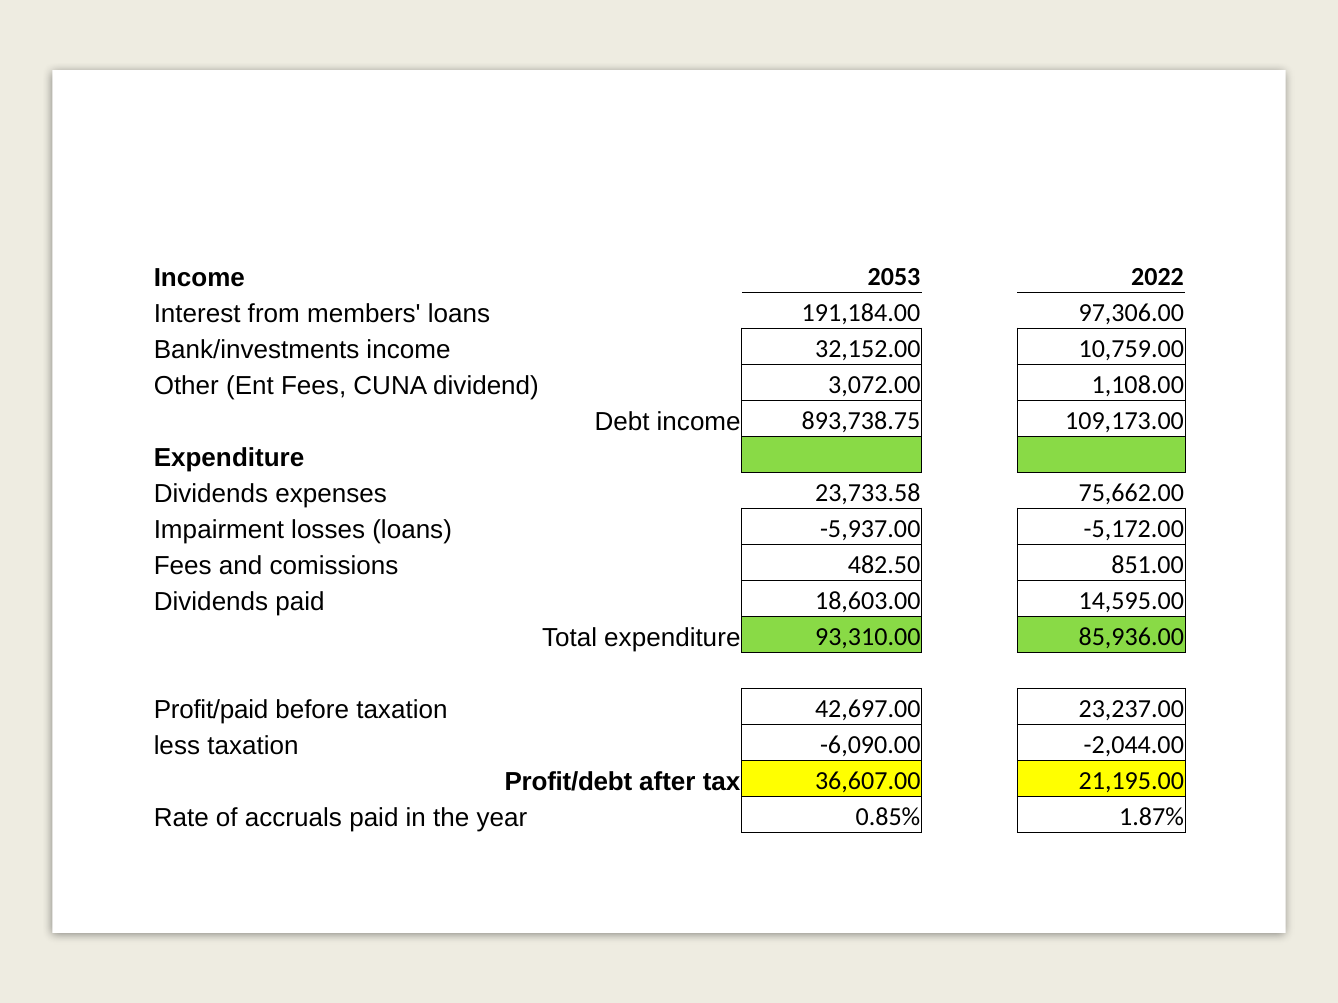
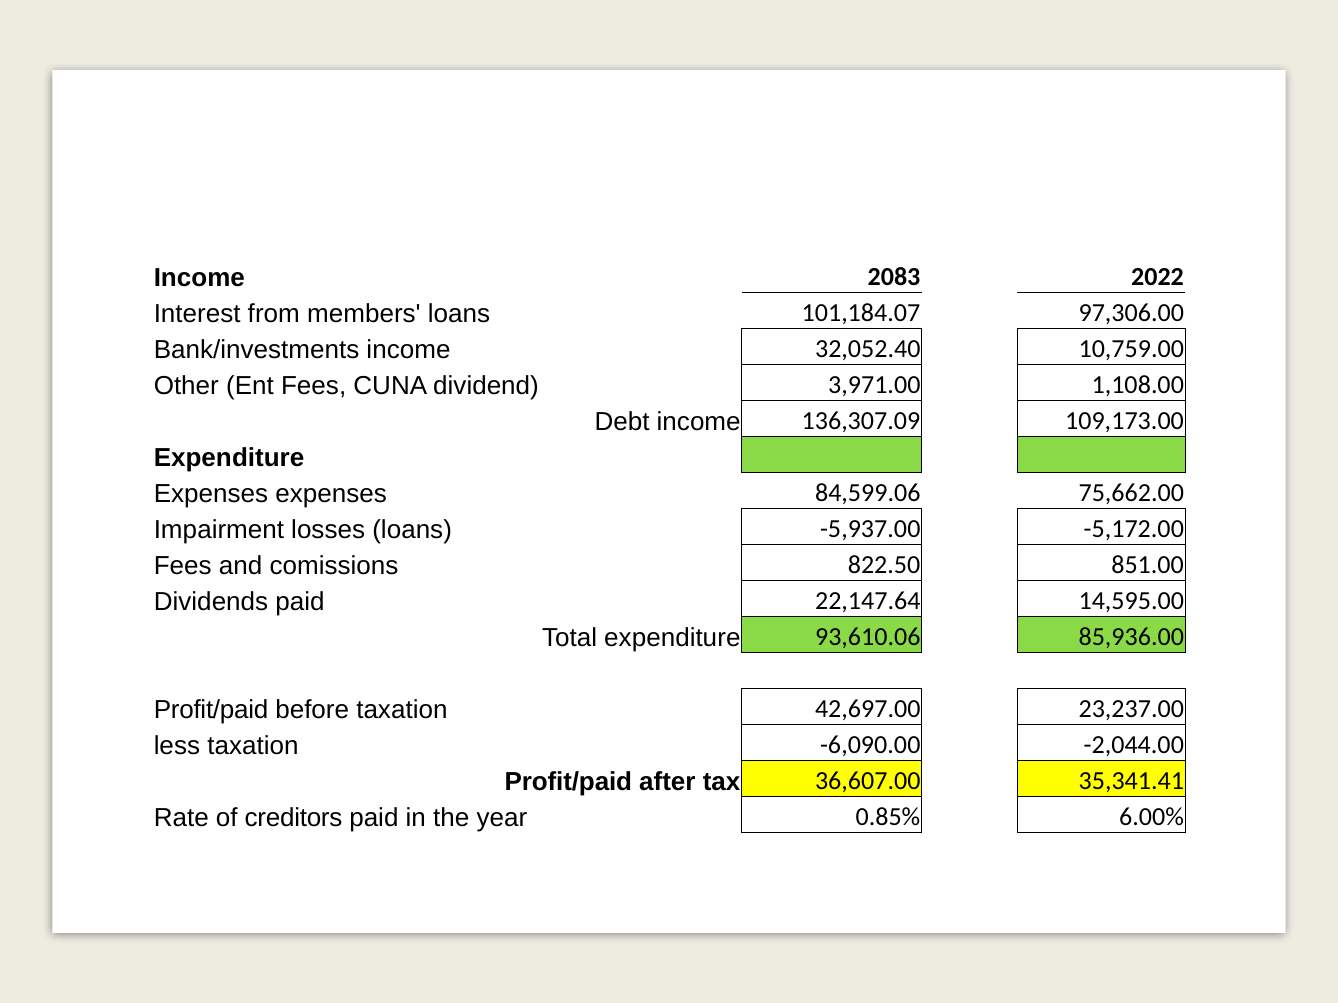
2053: 2053 -> 2083
191,184.00: 191,184.00 -> 101,184.07
32,152.00: 32,152.00 -> 32,052.40
3,072.00: 3,072.00 -> 3,971.00
893,738.75: 893,738.75 -> 136,307.09
Dividends at (211, 494): Dividends -> Expenses
23,733.58: 23,733.58 -> 84,599.06
482.50: 482.50 -> 822.50
18,603.00: 18,603.00 -> 22,147.64
93,310.00: 93,310.00 -> 93,610.06
Profit/debt at (568, 782): Profit/debt -> Profit/paid
21,195.00: 21,195.00 -> 35,341.41
accruals: accruals -> creditors
1.87%: 1.87% -> 6.00%
